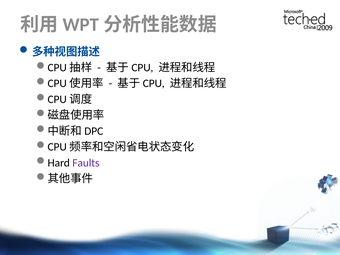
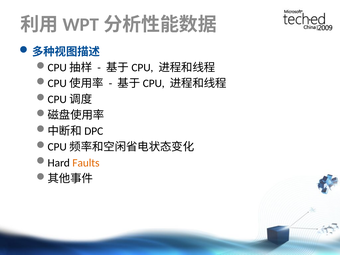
Faults colour: purple -> orange
